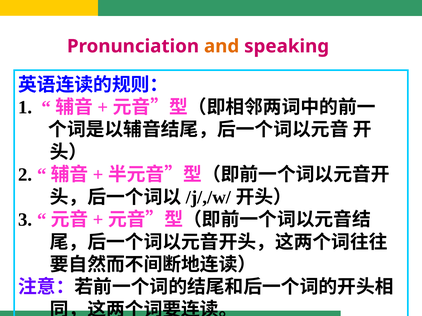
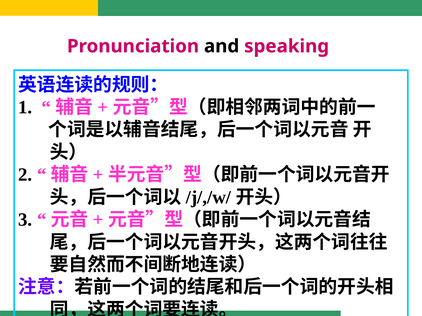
and colour: orange -> black
